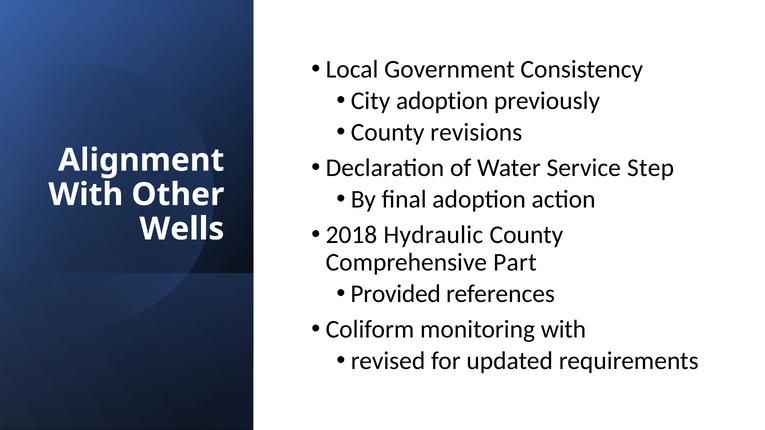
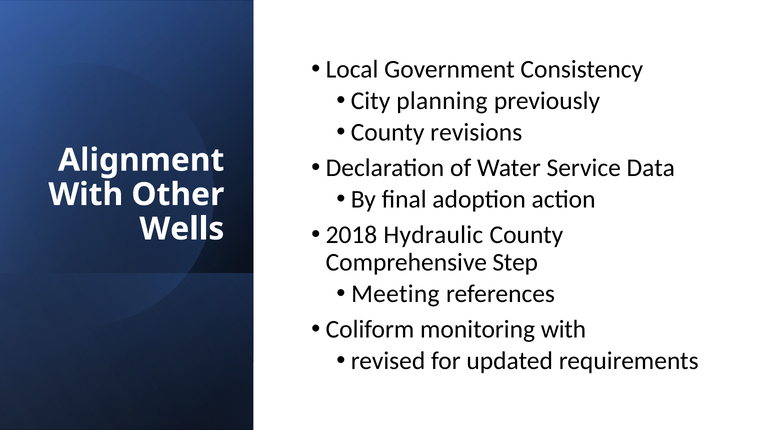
City adoption: adoption -> planning
Step: Step -> Data
Part: Part -> Step
Provided: Provided -> Meeting
